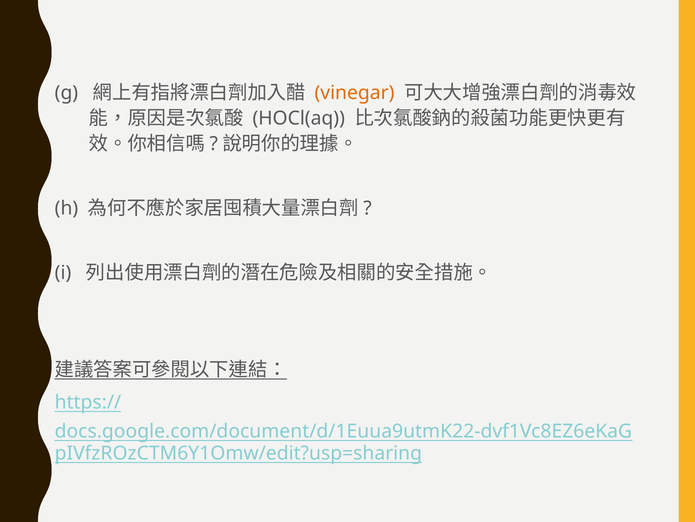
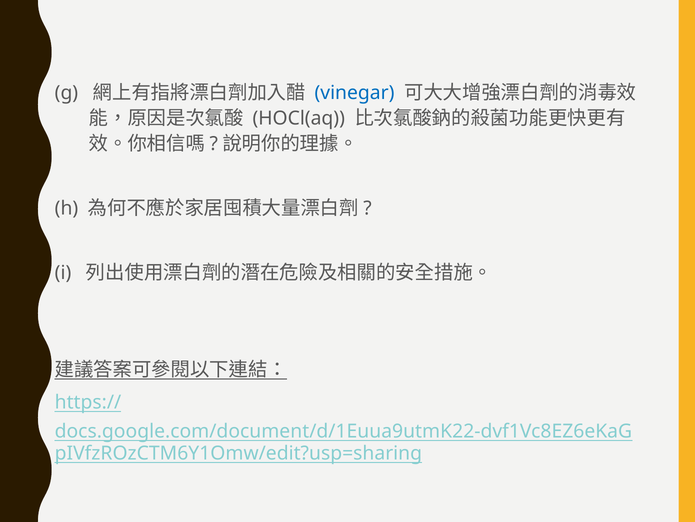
vinegar colour: orange -> blue
